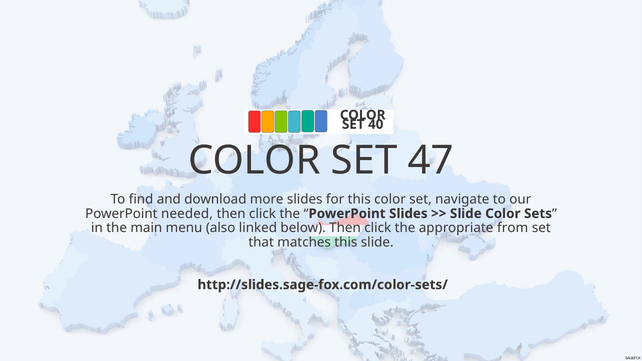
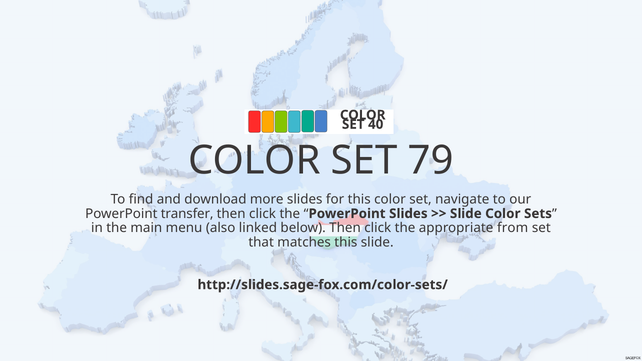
47: 47 -> 79
needed: needed -> transfer
